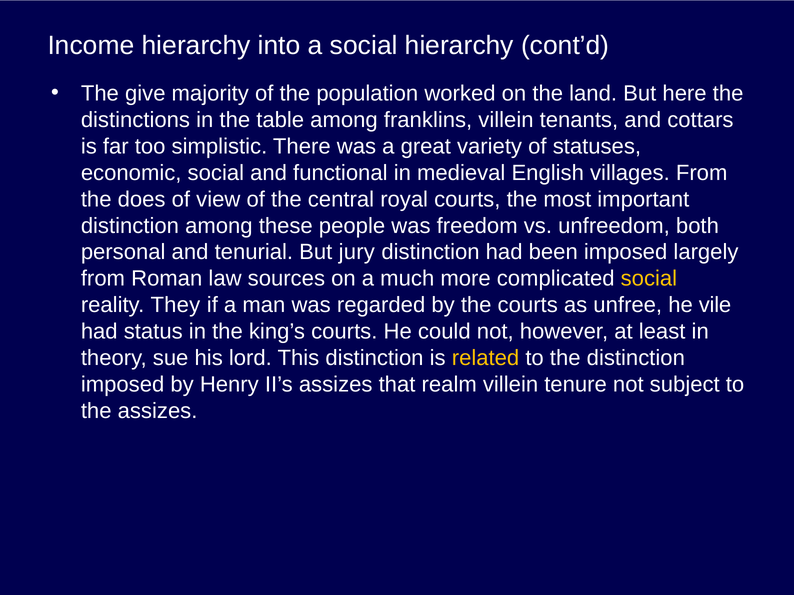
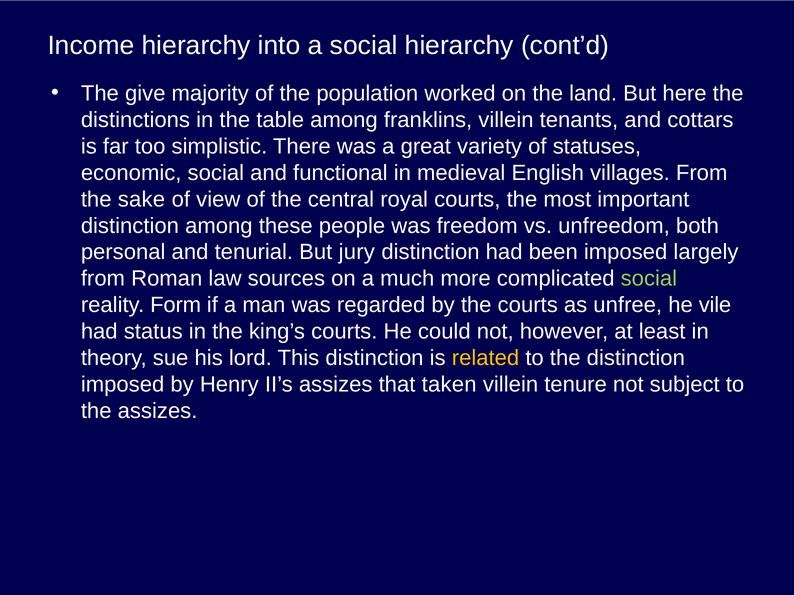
does: does -> sake
social at (649, 279) colour: yellow -> light green
They: They -> Form
realm: realm -> taken
